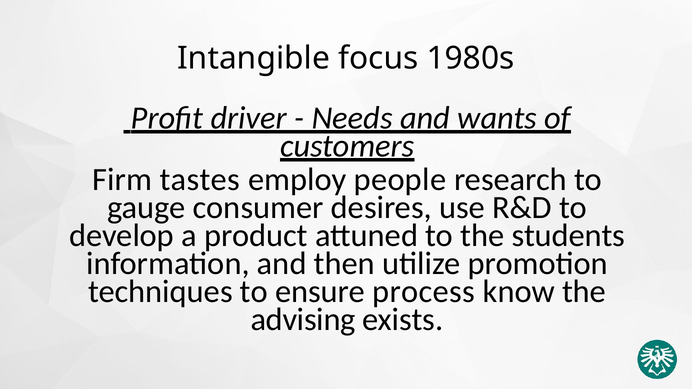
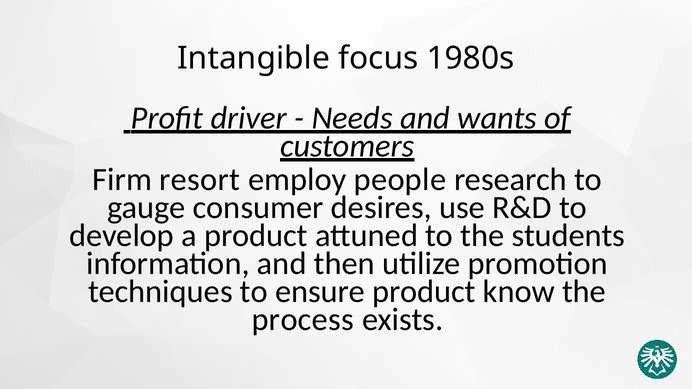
tastes: tastes -> resort
ensure process: process -> product
advising: advising -> process
